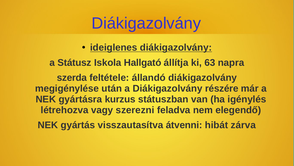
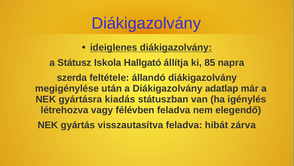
63: 63 -> 85
részére: részére -> adatlap
kurzus: kurzus -> kiadás
szerezni: szerezni -> félévben
visszautasítva átvenni: átvenni -> feladva
